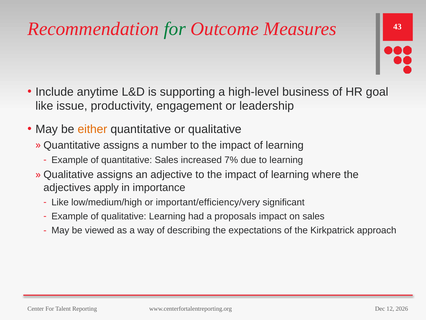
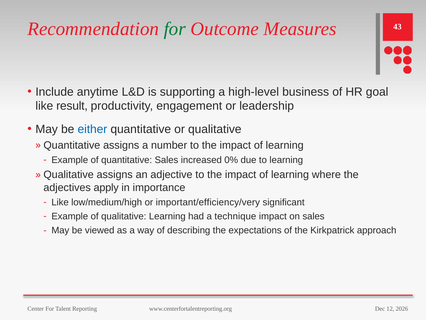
issue: issue -> result
either colour: orange -> blue
7%: 7% -> 0%
proposals: proposals -> technique
